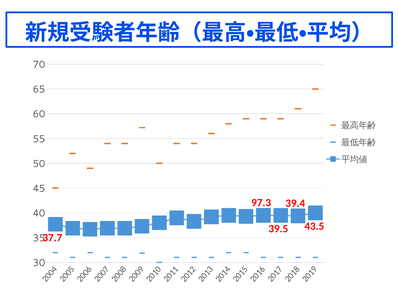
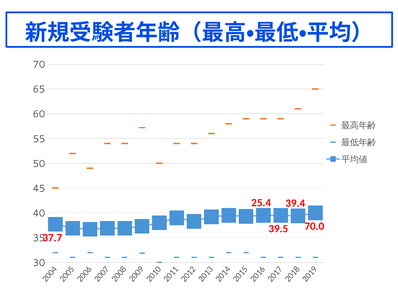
97.3: 97.3 -> 25.4
43.5: 43.5 -> 70.0
